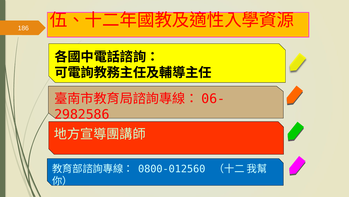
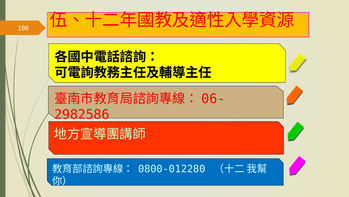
0800-012560: 0800-012560 -> 0800-012280
